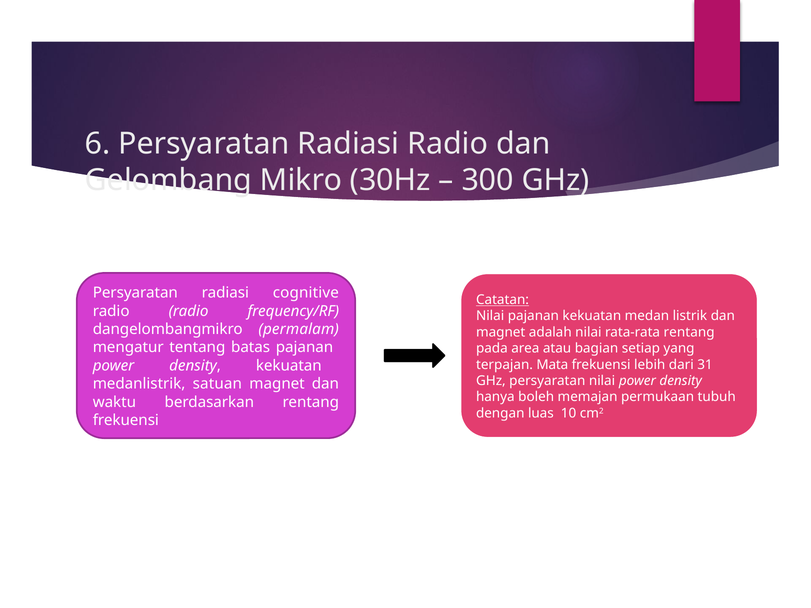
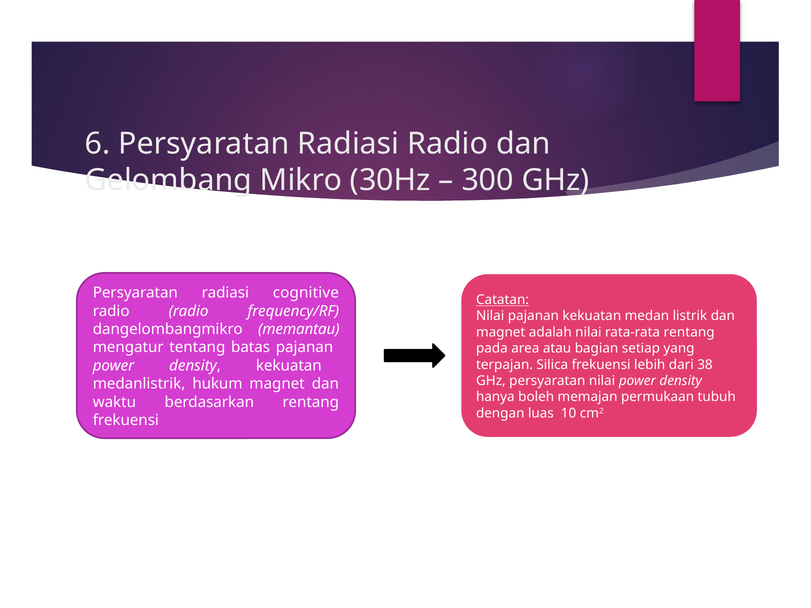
permalam: permalam -> memantau
Mata: Mata -> Silica
31: 31 -> 38
satuan: satuan -> hukum
